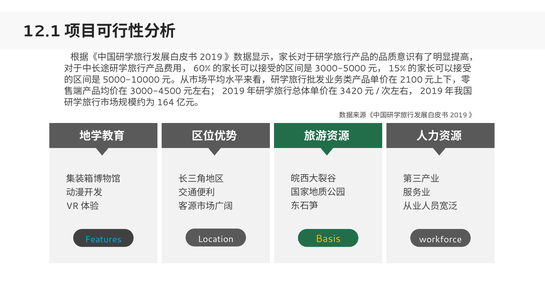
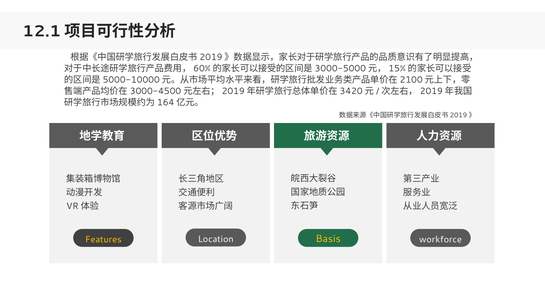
Features colour: light blue -> yellow
